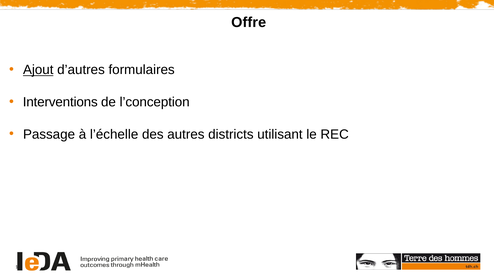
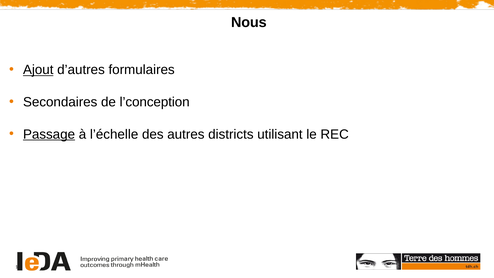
Offre: Offre -> Nous
Interventions: Interventions -> Secondaires
Passage underline: none -> present
